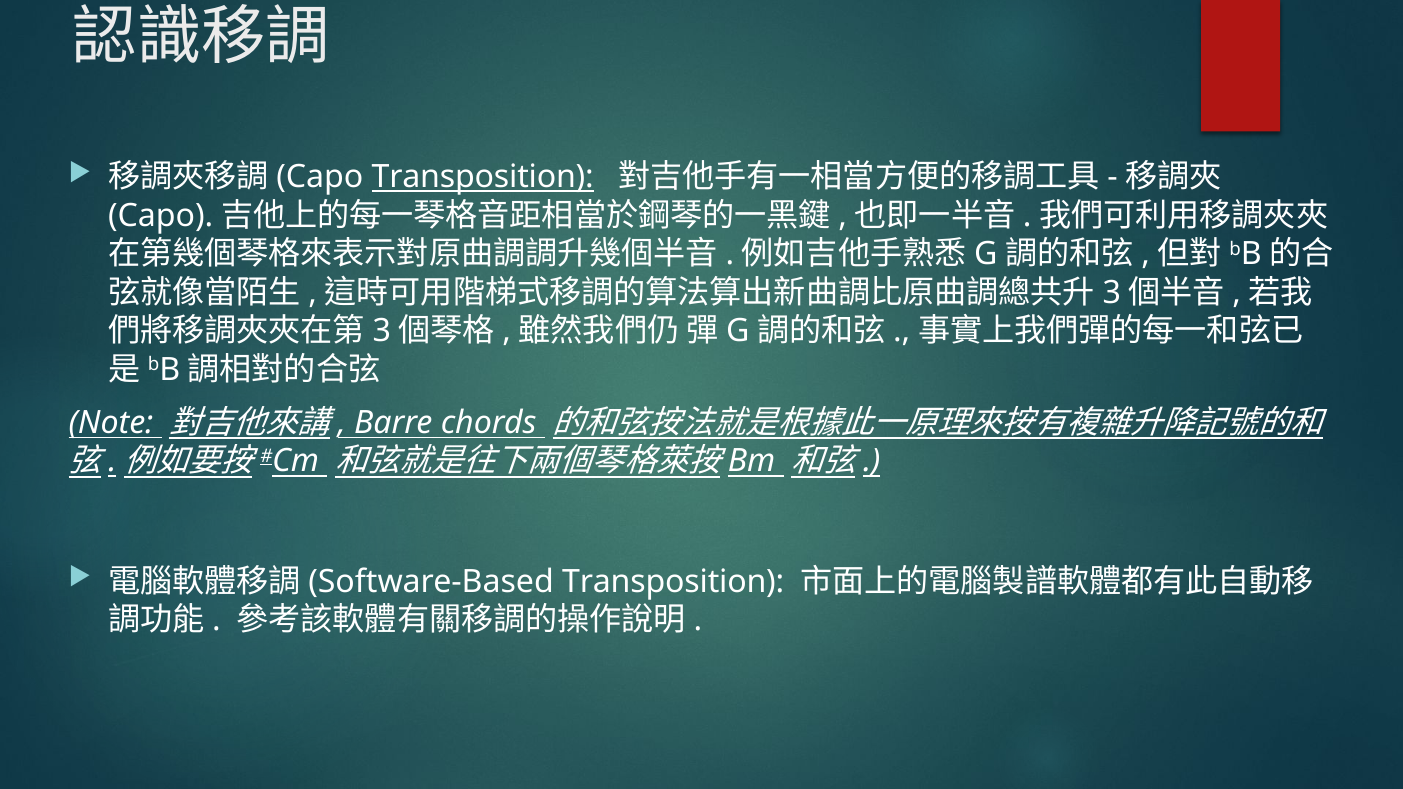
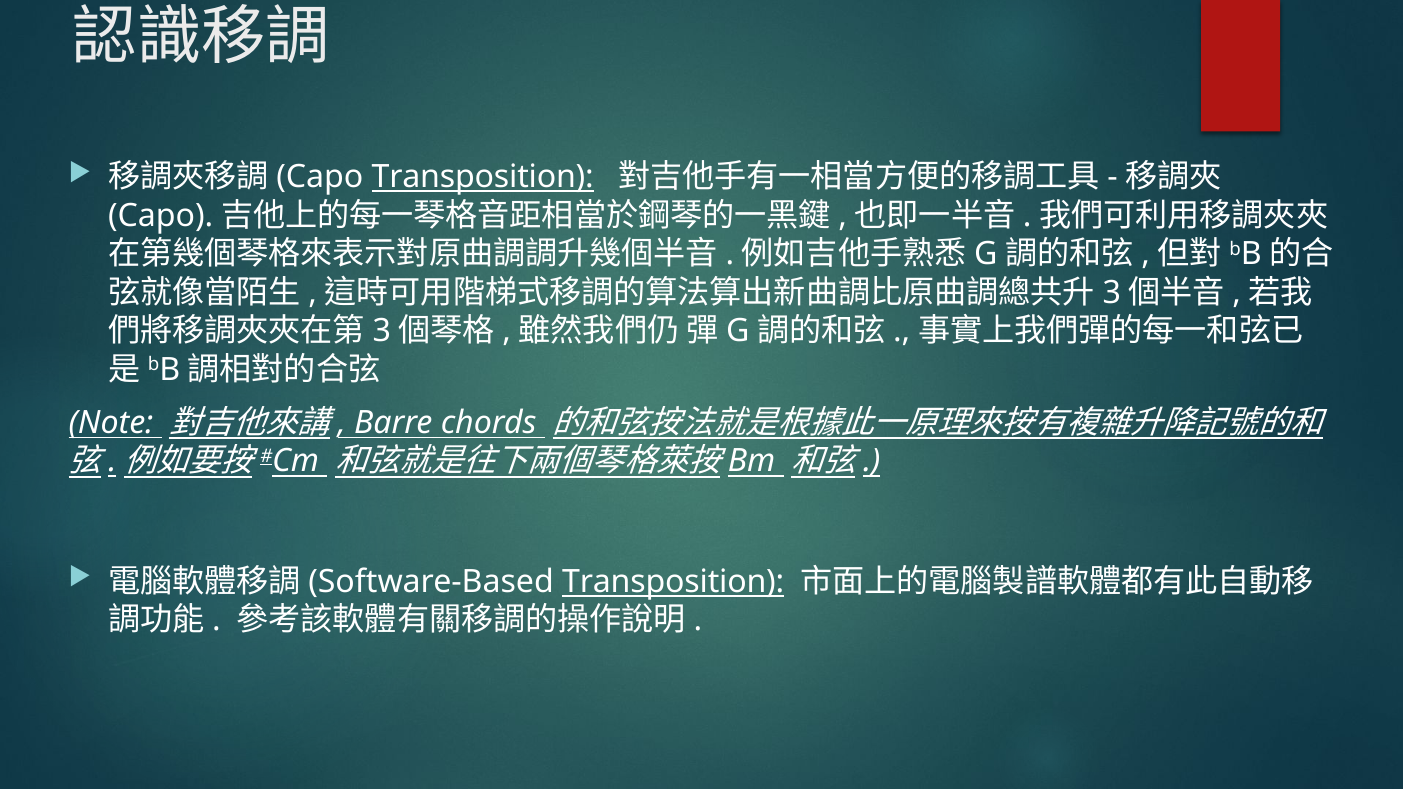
Transposition at (673, 582) underline: none -> present
